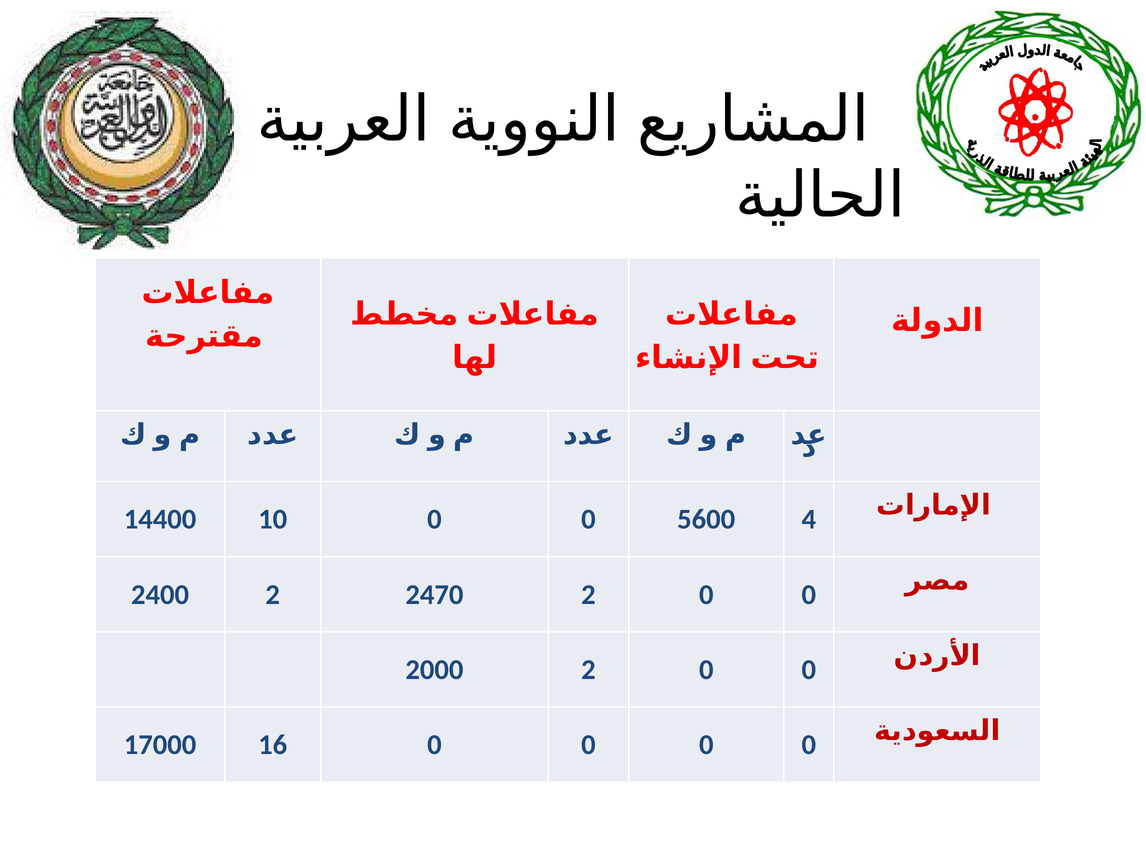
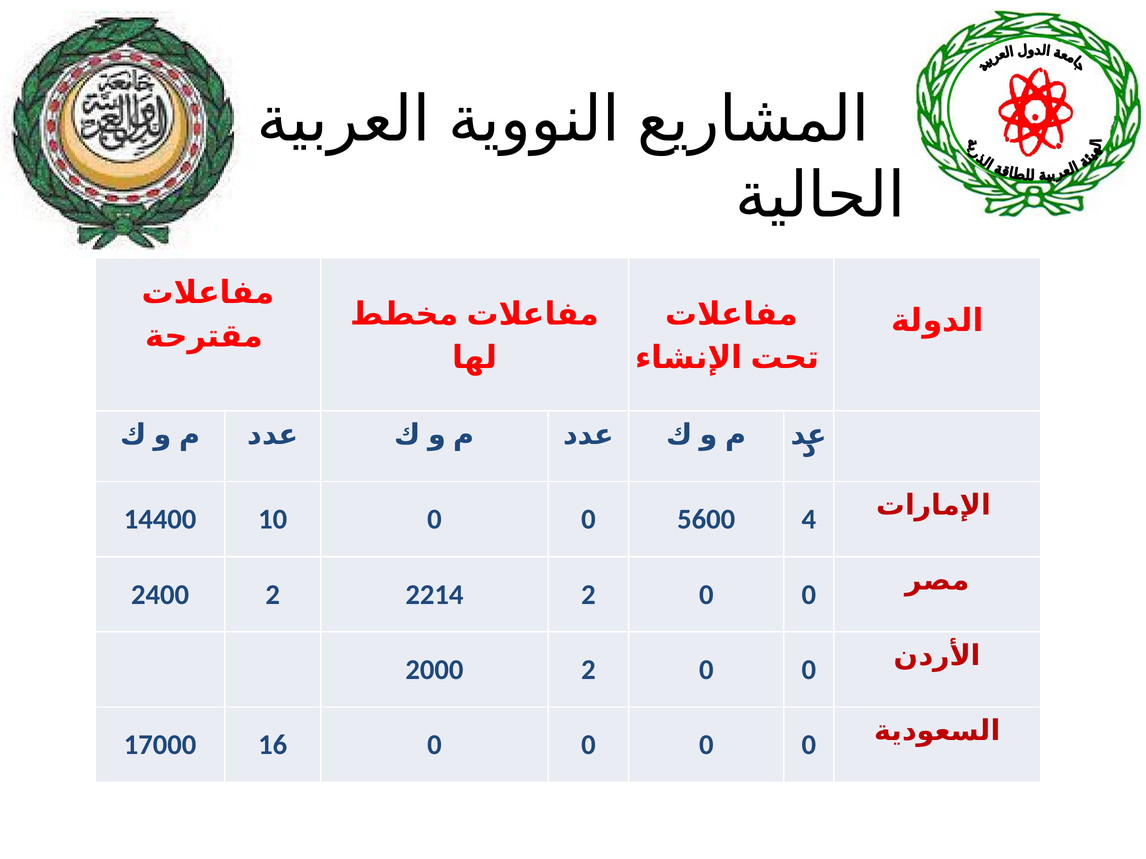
2470: 2470 -> 2214
